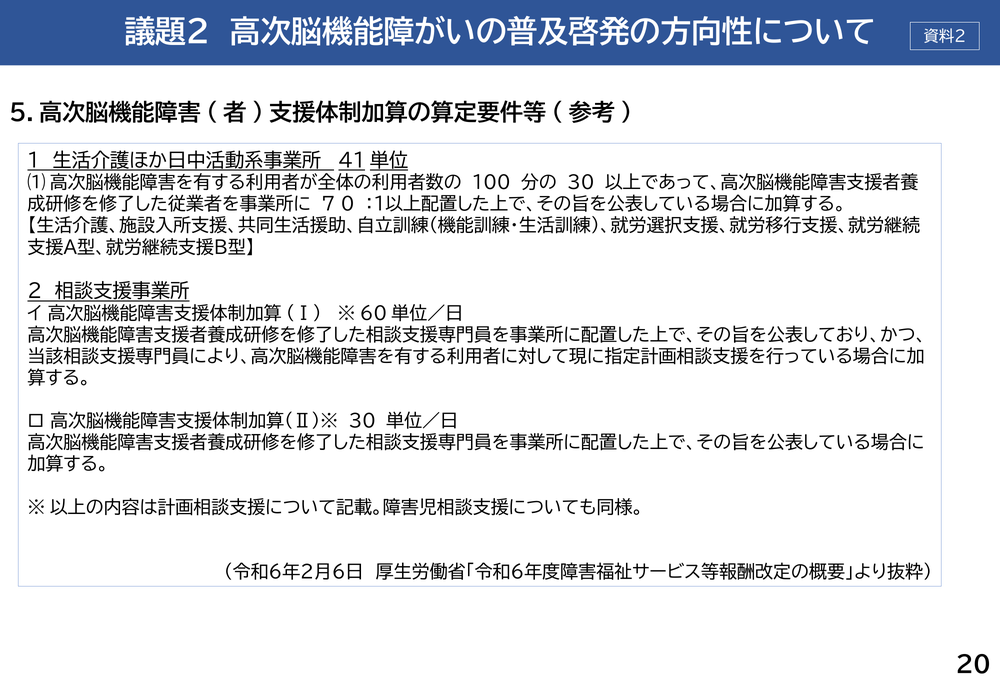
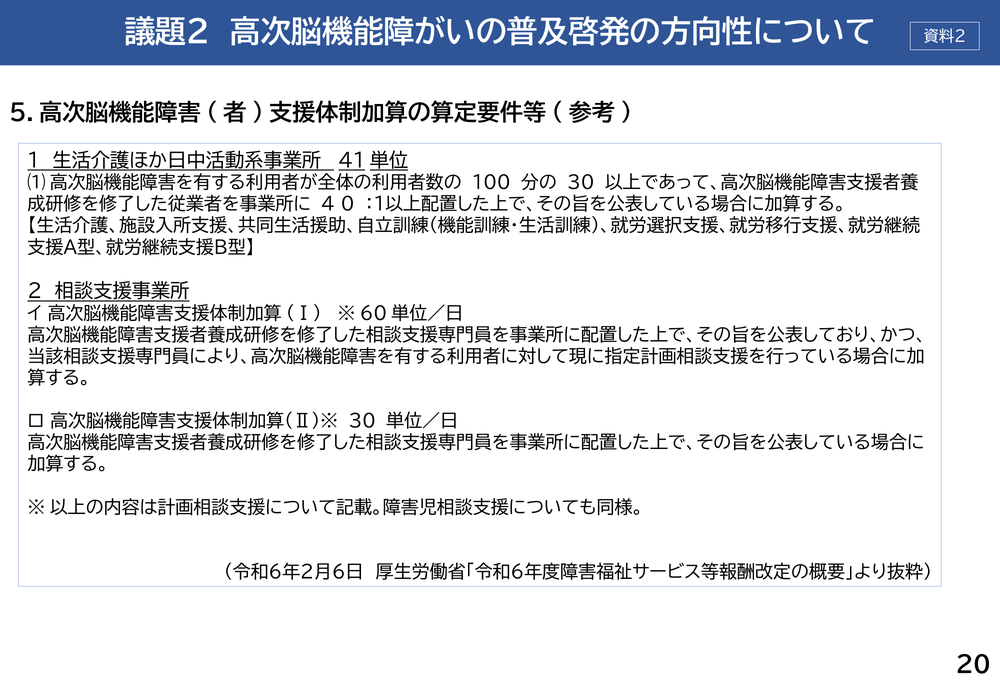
7: 7 -> 4
